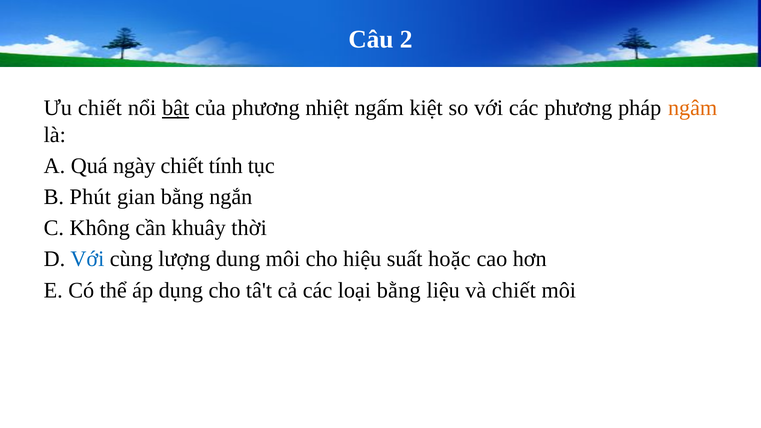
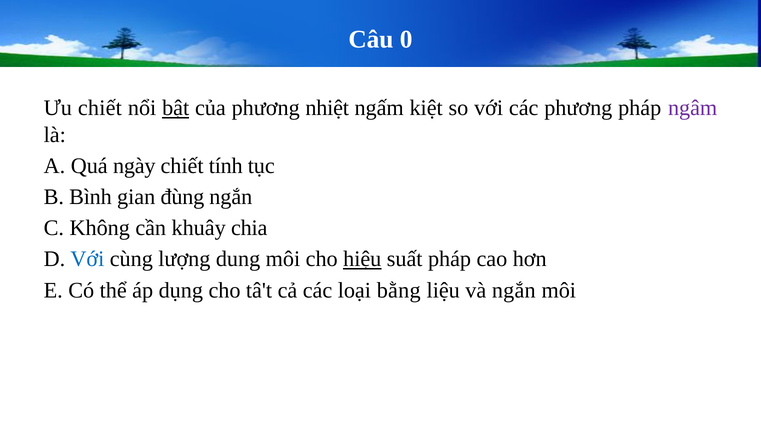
2: 2 -> 0
ngâm colour: orange -> purple
Phút: Phút -> Bình
gian bằng: bằng -> đùng
thời: thời -> chia
hiệu underline: none -> present
suất hoặc: hoặc -> pháp
và chiết: chiết -> ngắn
